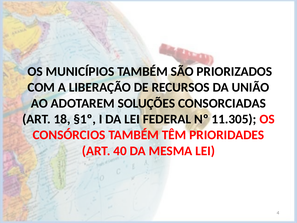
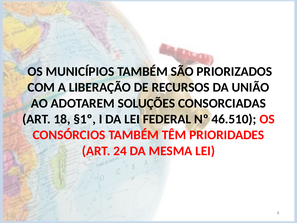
11.305: 11.305 -> 46.510
40: 40 -> 24
